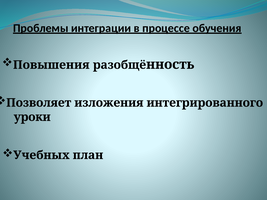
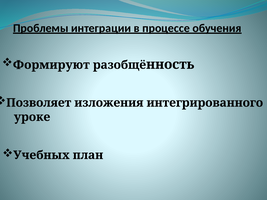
Повышения: Повышения -> Формируют
уроки: уроки -> уроке
